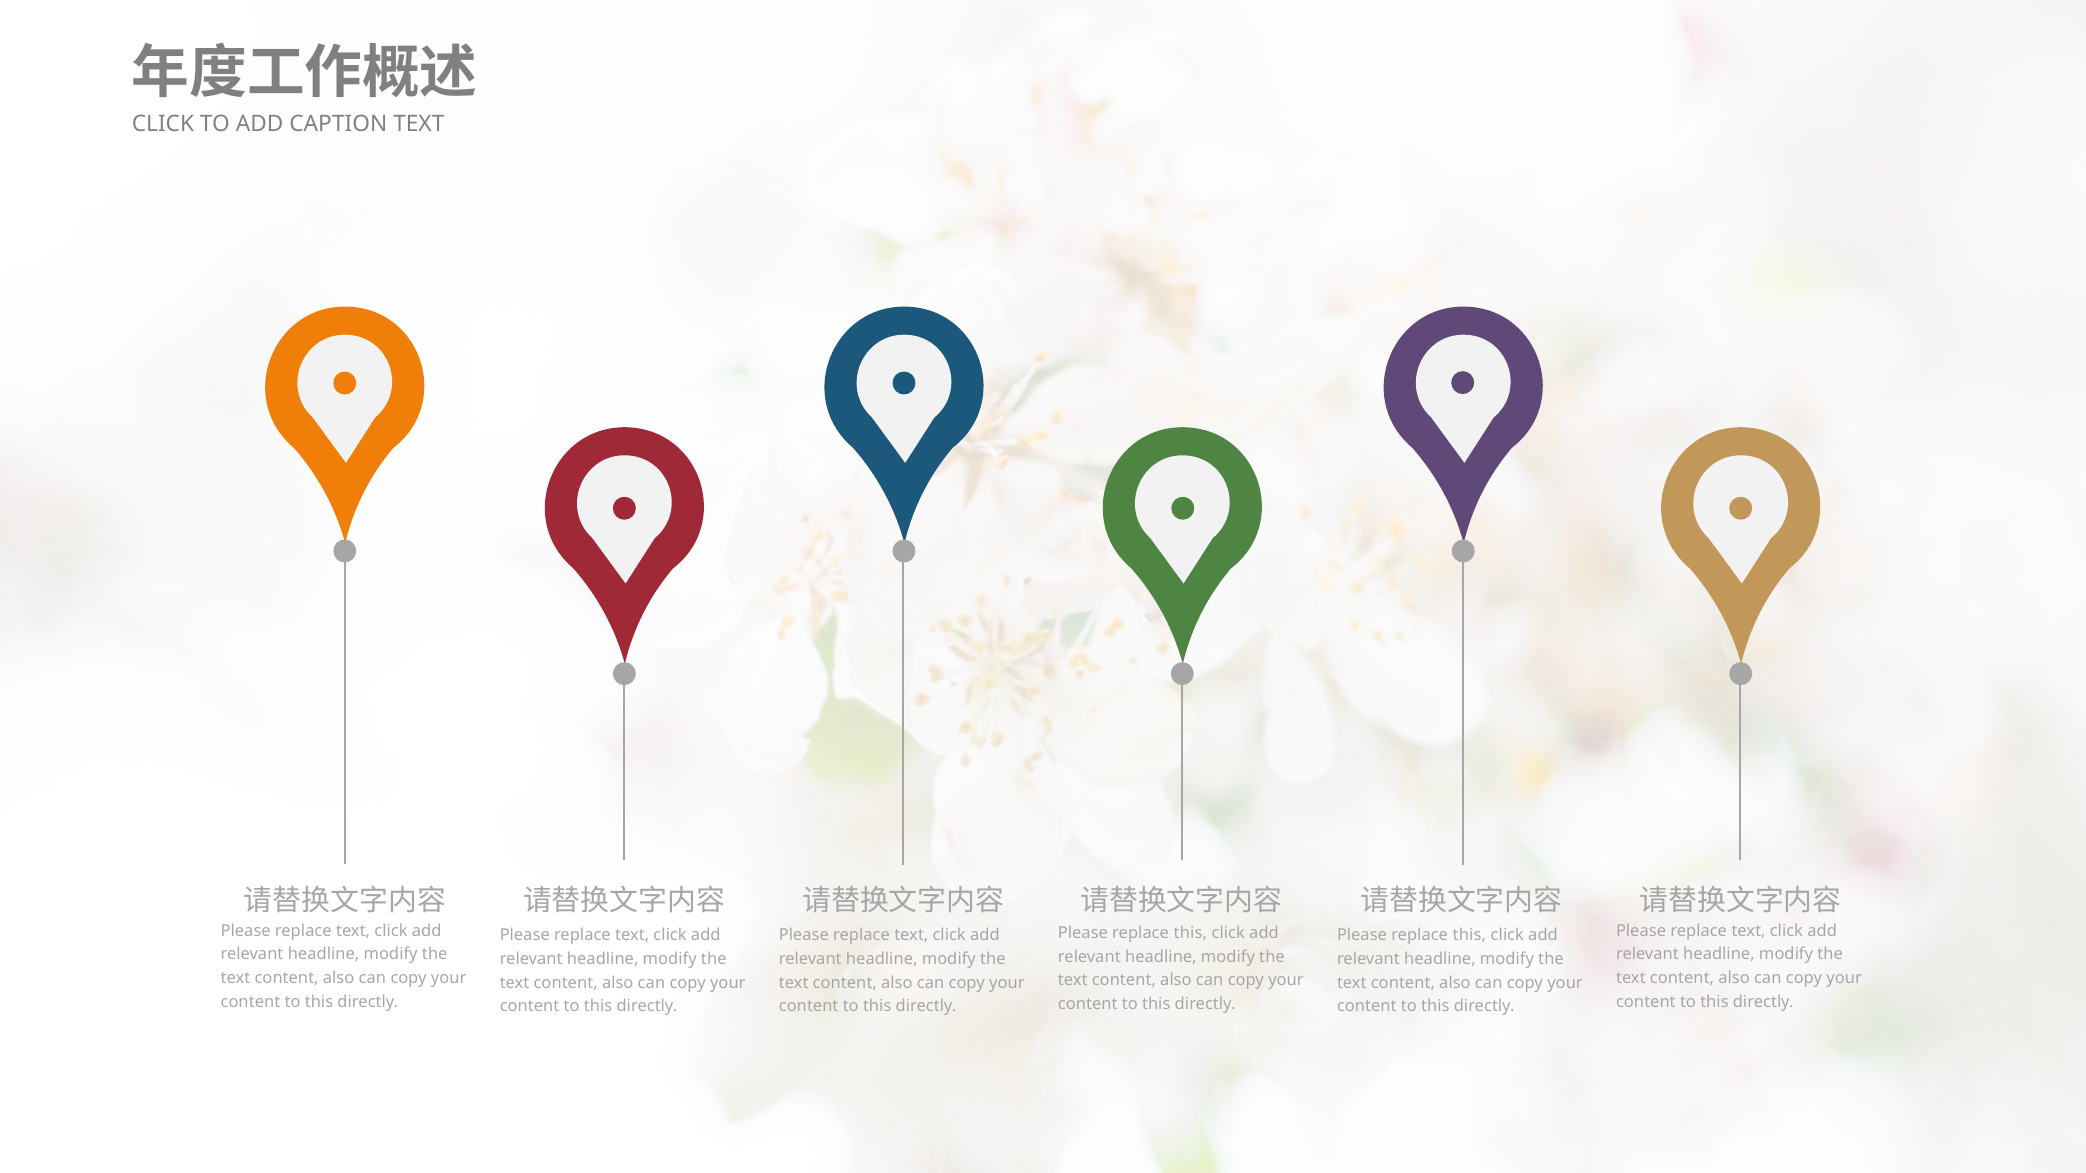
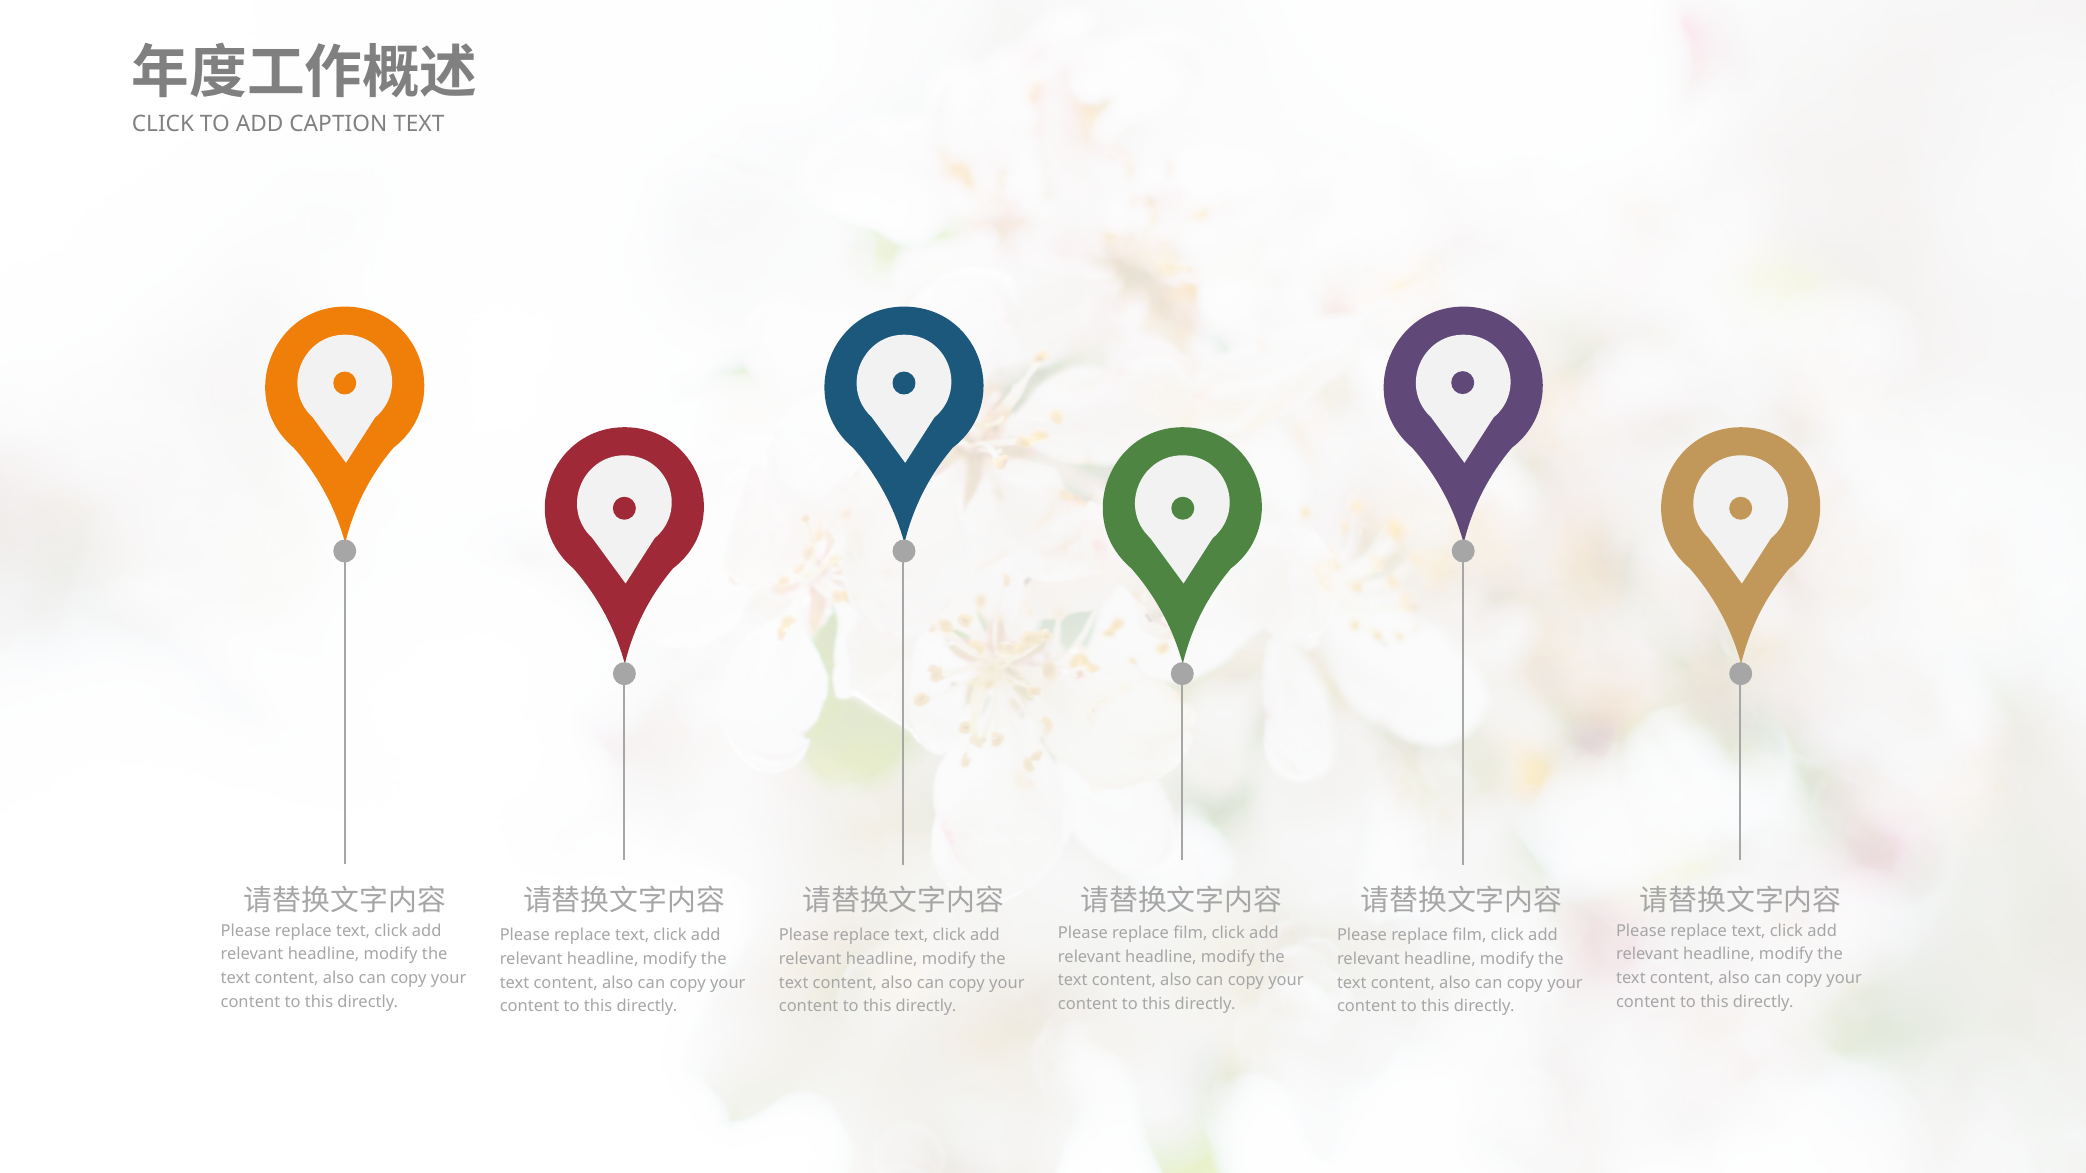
this at (1190, 933): this -> film
this at (1469, 936): this -> film
